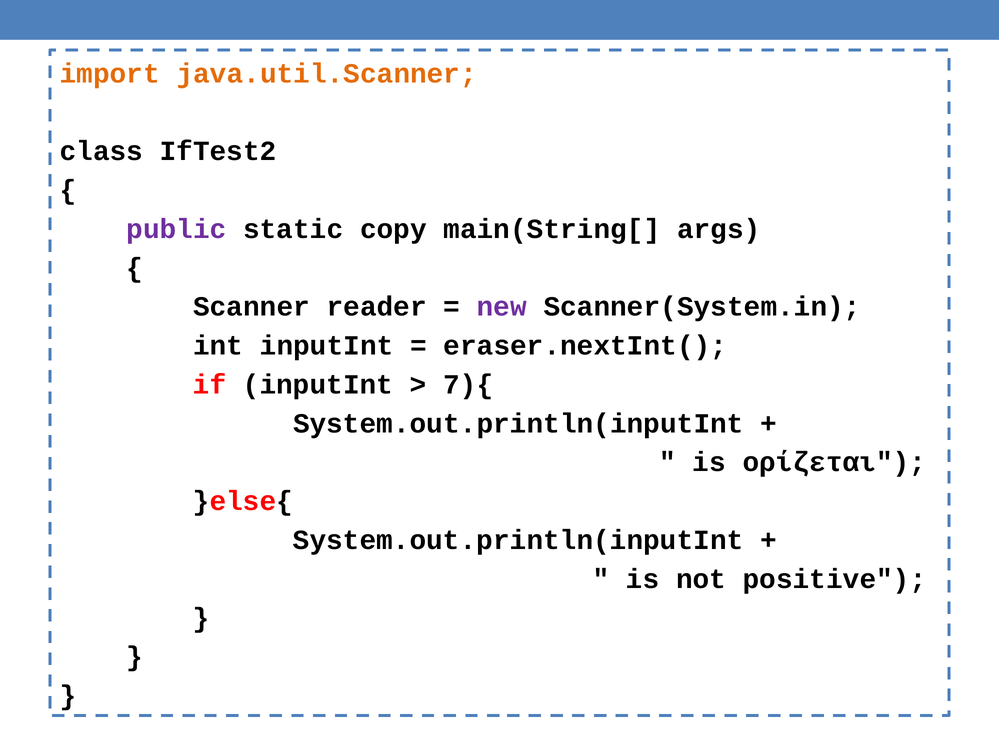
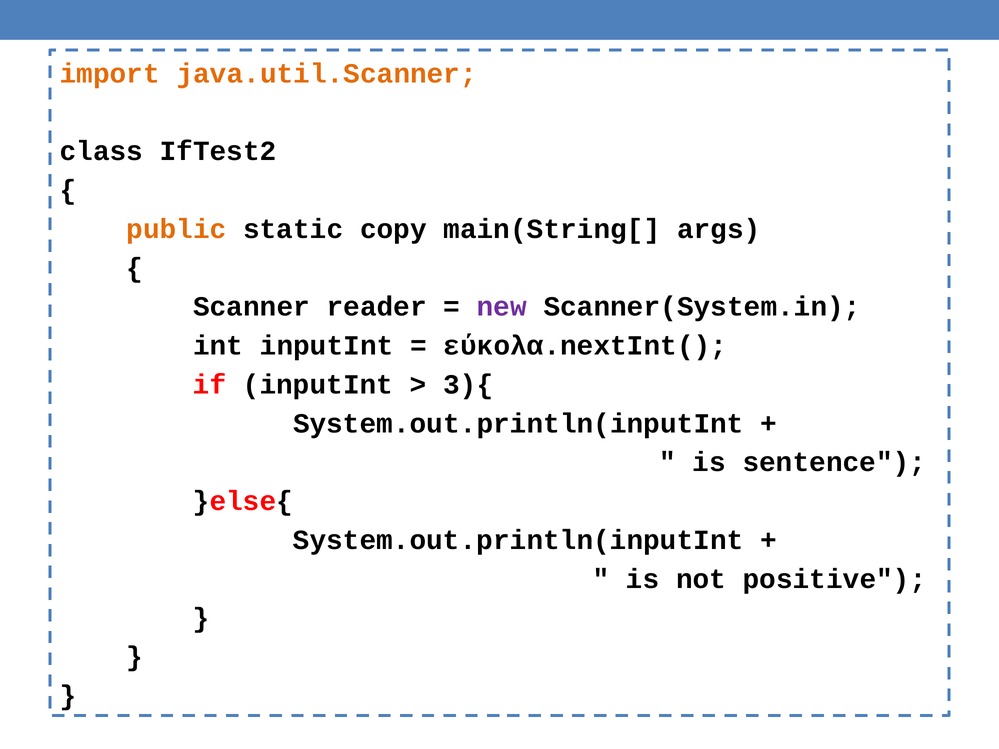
public colour: purple -> orange
eraser.nextInt(: eraser.nextInt( -> εύκολα.nextInt(
7){: 7){ -> 3){
ορίζεται: ορίζεται -> sentence
